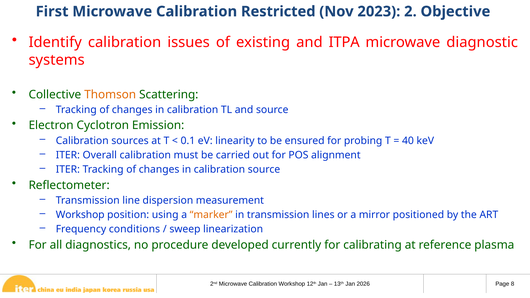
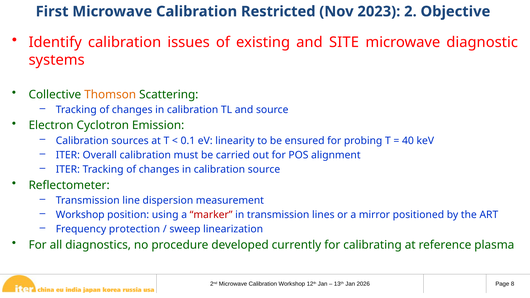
ITPA: ITPA -> SITE
marker colour: orange -> red
conditions: conditions -> protection
